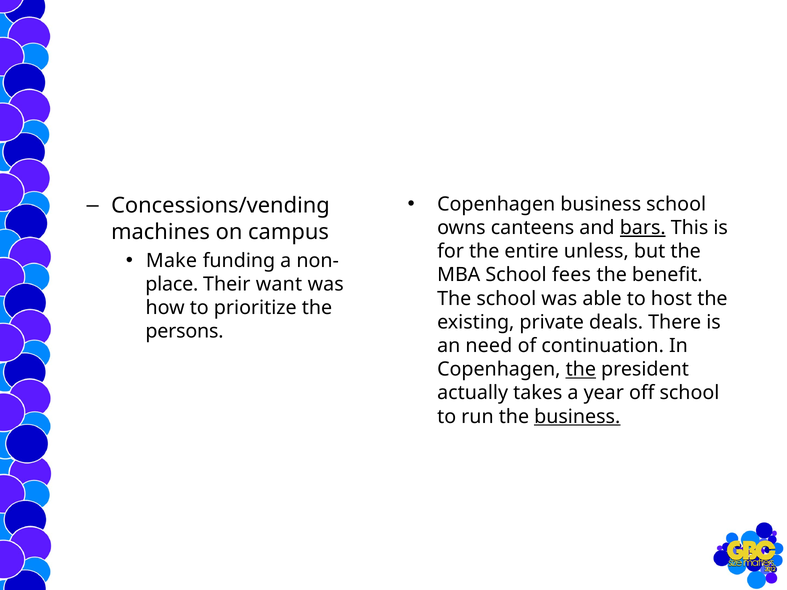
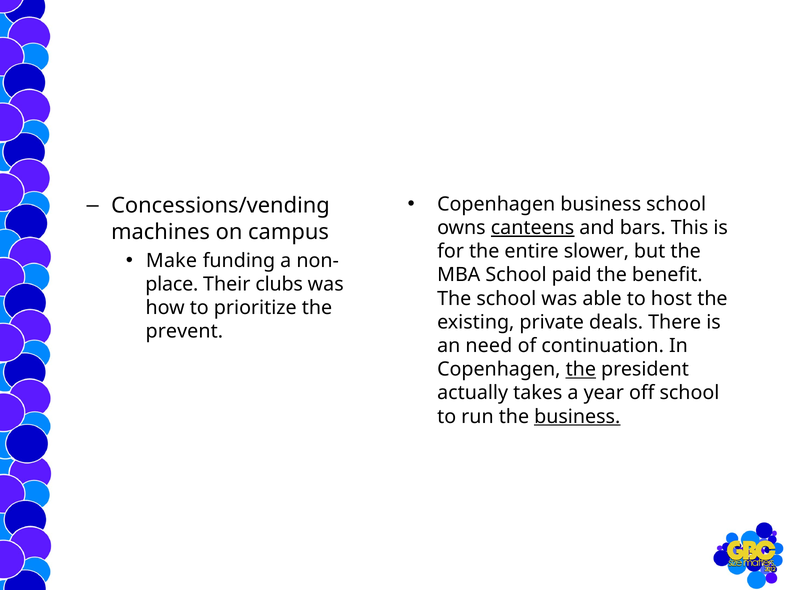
canteens underline: none -> present
bars underline: present -> none
unless: unless -> slower
fees: fees -> paid
want: want -> clubs
persons: persons -> prevent
